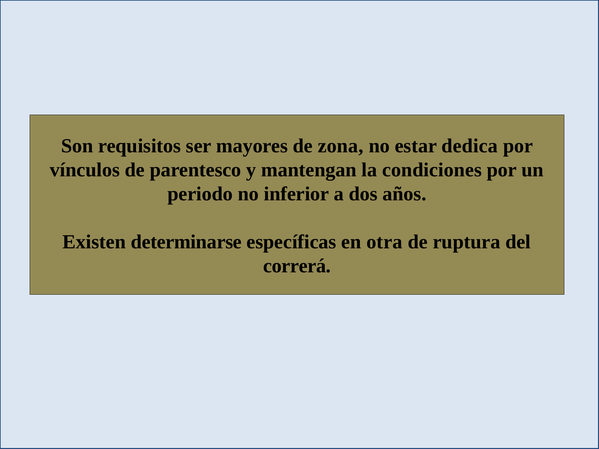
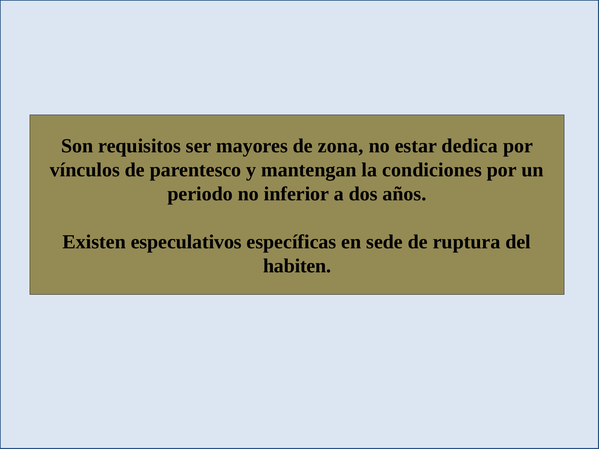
determinarse: determinarse -> especulativos
otra: otra -> sede
correrá: correrá -> habiten
